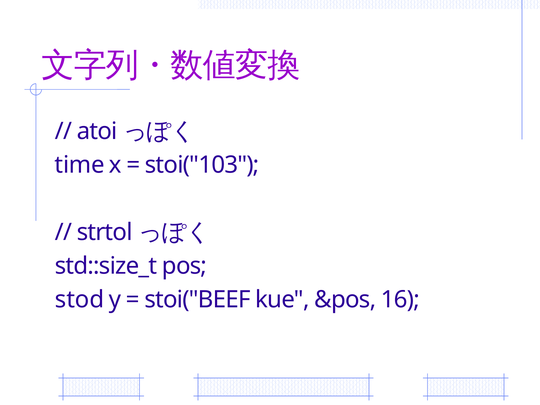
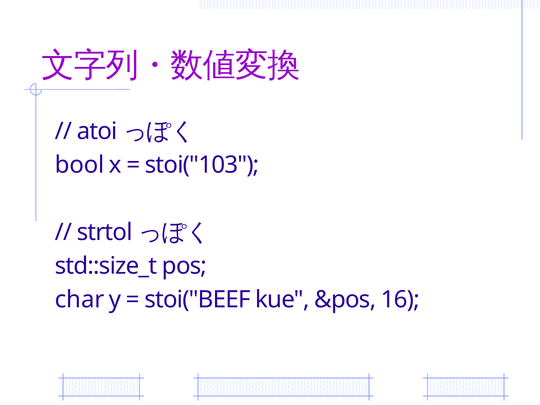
time: time -> bool
stod: stod -> char
